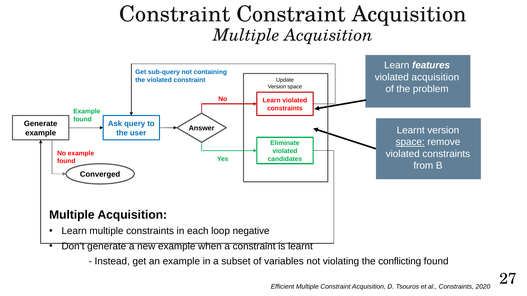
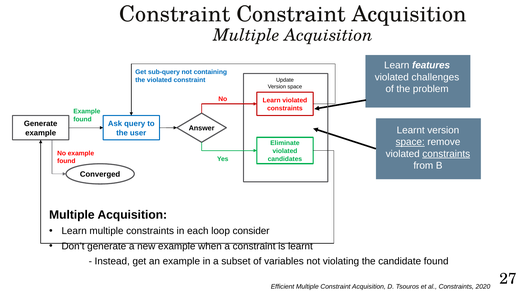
violated acquisition: acquisition -> challenges
constraints at (446, 154) underline: none -> present
negative: negative -> consider
conflicting: conflicting -> candidate
